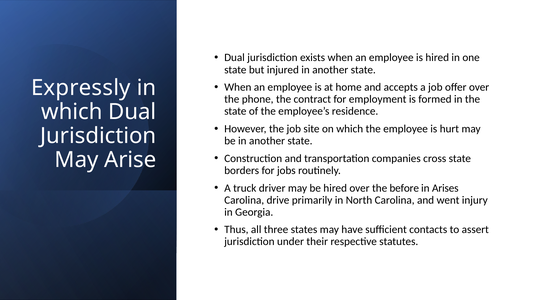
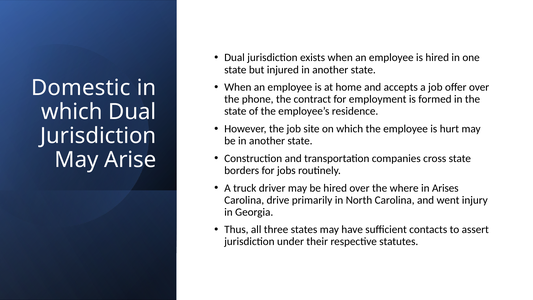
Expressly: Expressly -> Domestic
before: before -> where
